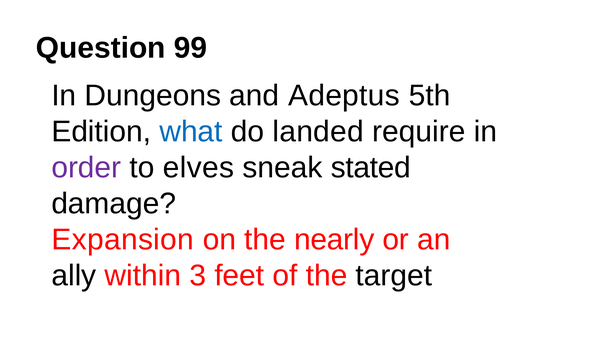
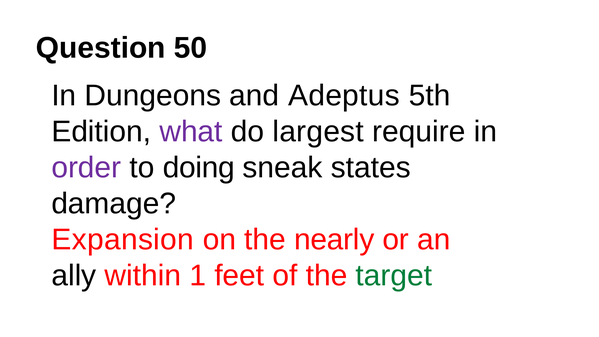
99: 99 -> 50
what colour: blue -> purple
landed: landed -> largest
elves: elves -> doing
stated: stated -> states
3: 3 -> 1
target colour: black -> green
